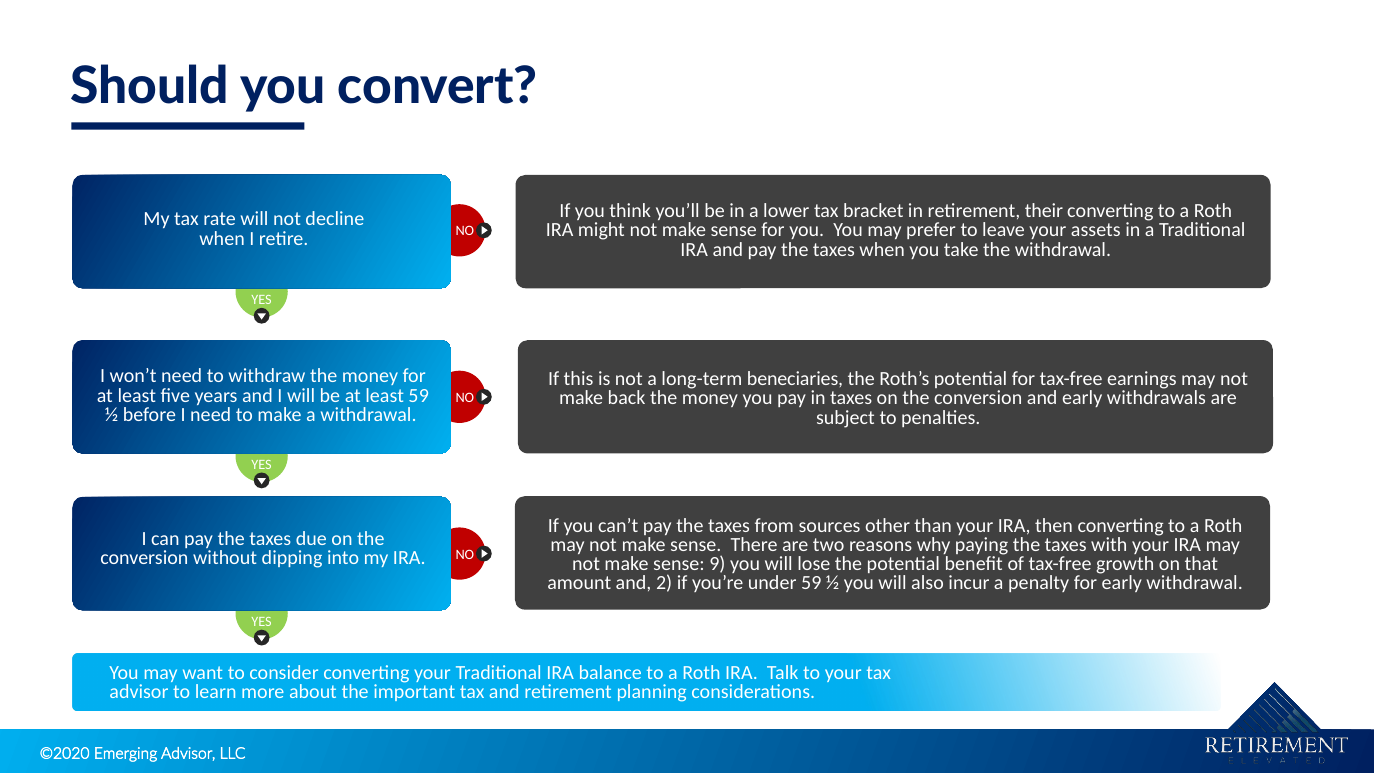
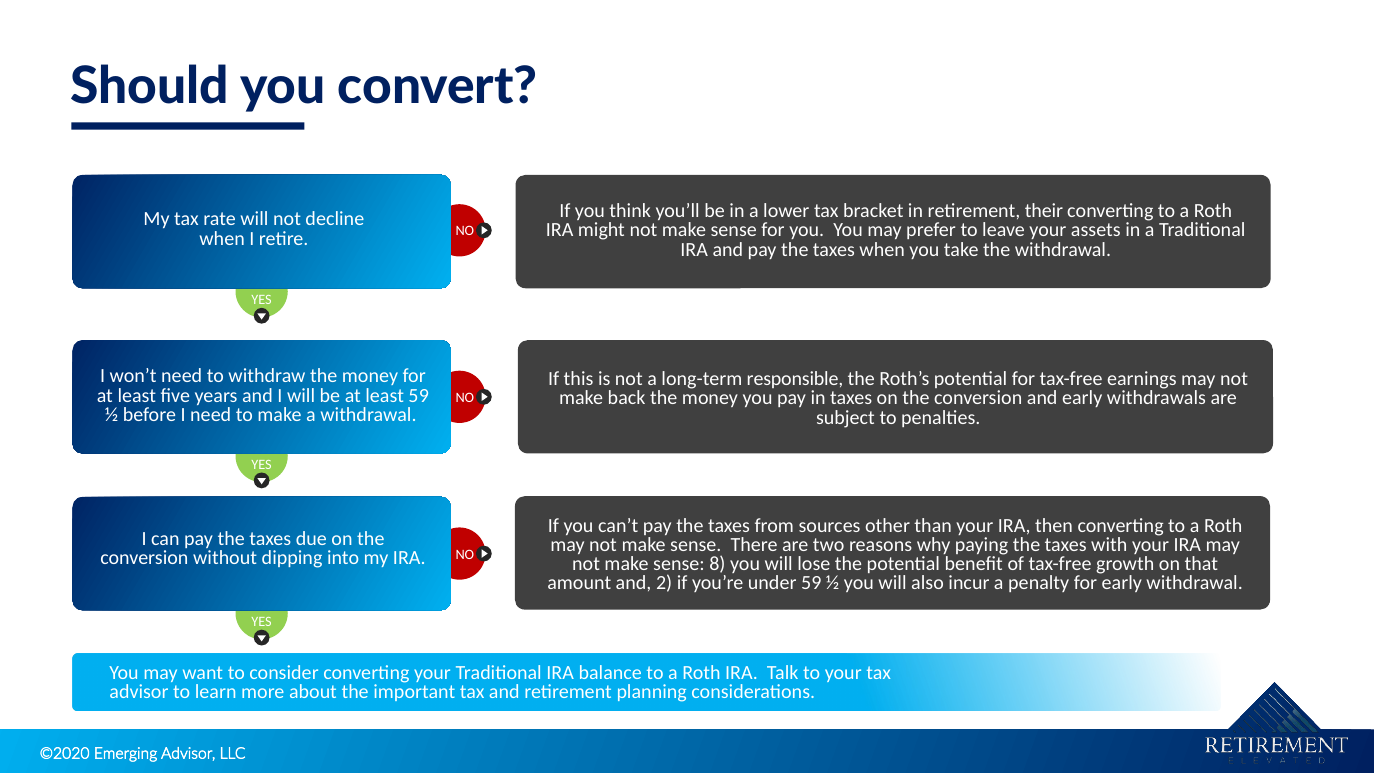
beneciaries: beneciaries -> responsible
9: 9 -> 8
